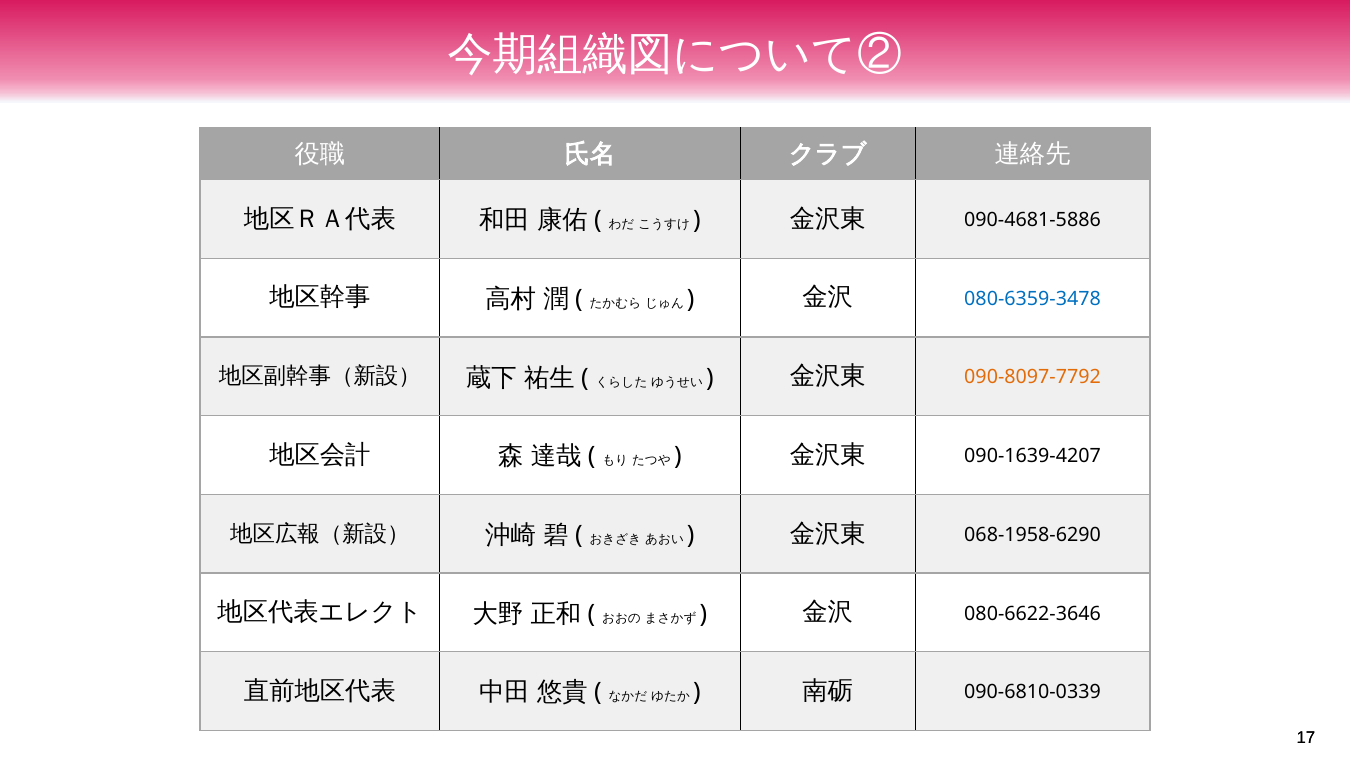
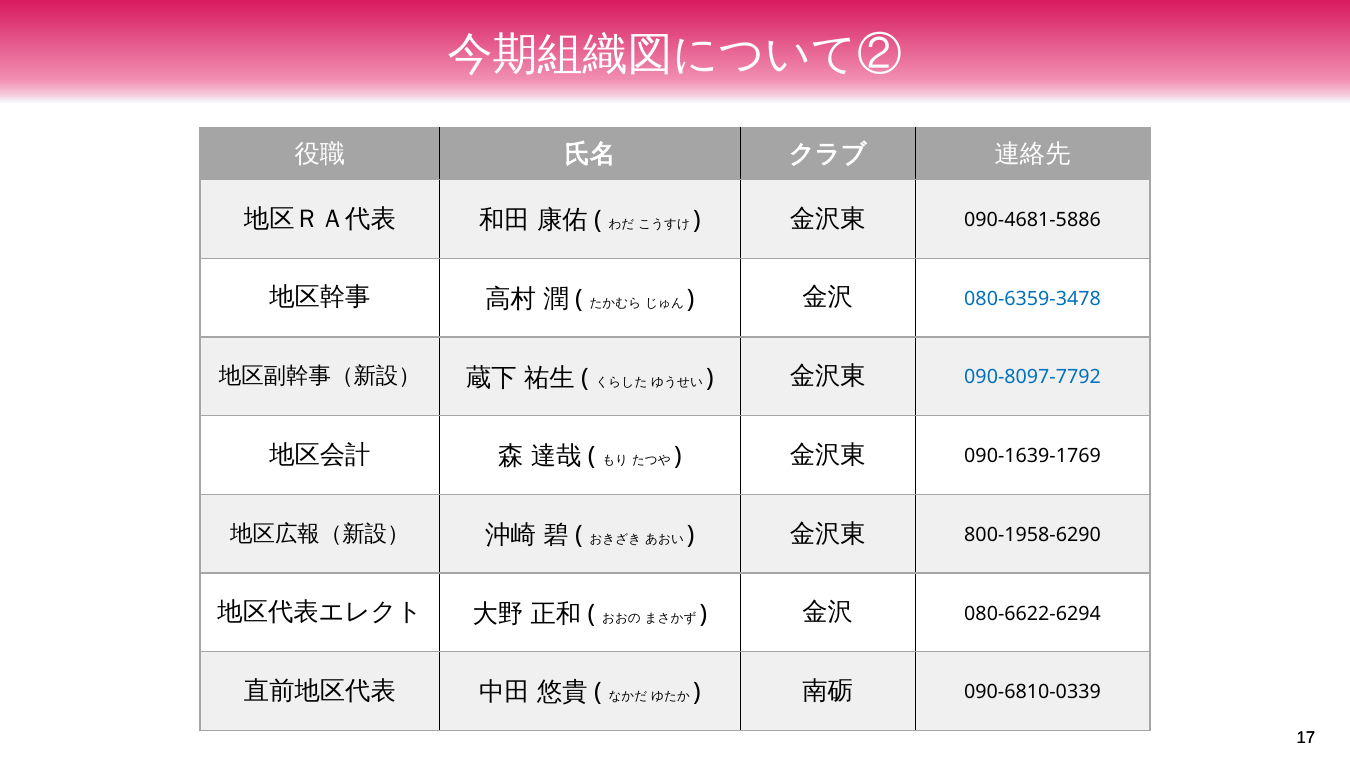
090-8097-7792 colour: orange -> blue
090-1639-4207: 090-1639-4207 -> 090-1639-1769
068-1958-6290: 068-1958-6290 -> 800-1958-6290
080-6622-3646: 080-6622-3646 -> 080-6622-6294
